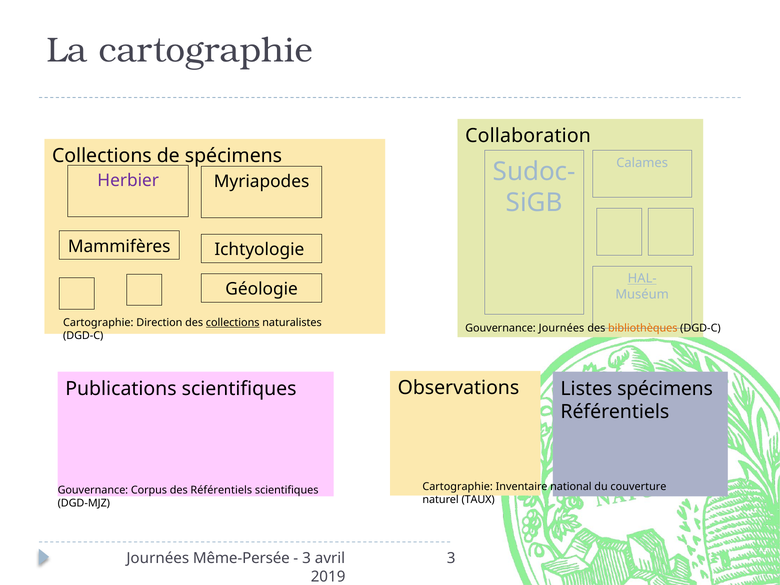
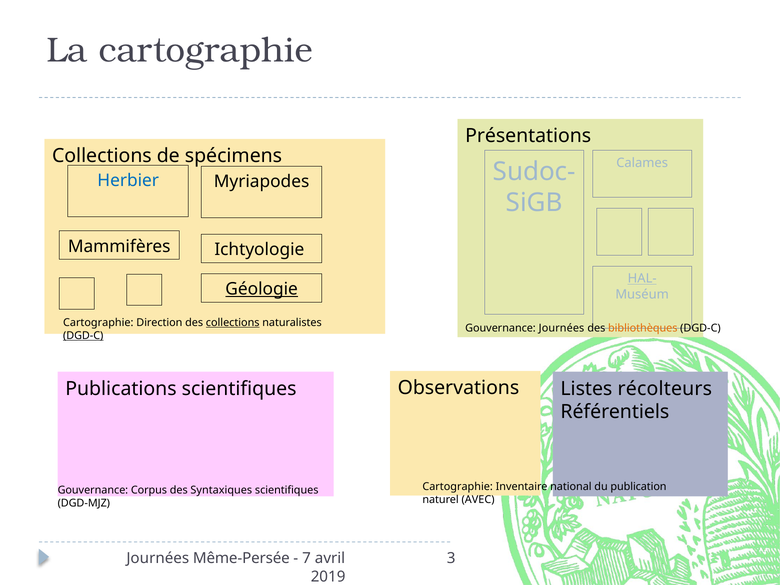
Collaboration: Collaboration -> Présentations
Herbier colour: purple -> blue
Géologie underline: none -> present
DGD-C at (83, 336) underline: none -> present
Listes spécimens: spécimens -> récolteurs
couverture: couverture -> publication
des Référentiels: Référentiels -> Syntaxiques
TAUX: TAUX -> AVEC
3 at (307, 558): 3 -> 7
